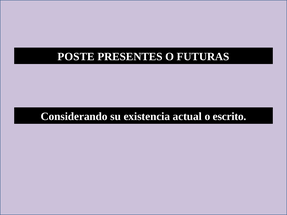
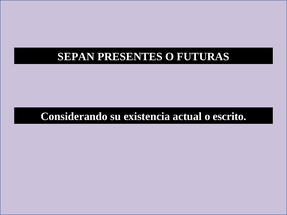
POSTE: POSTE -> SEPAN
